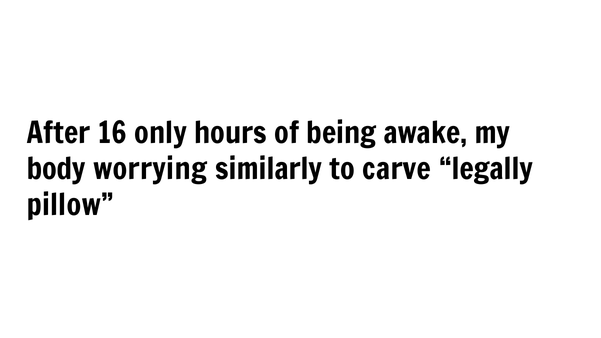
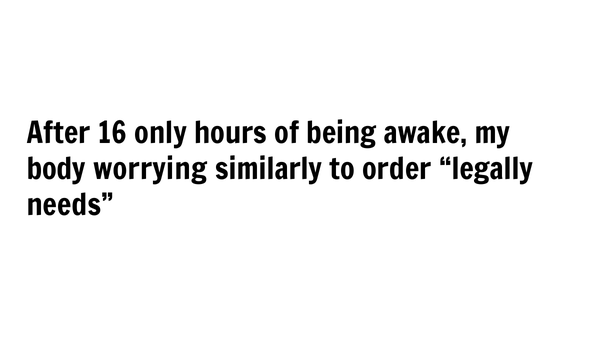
carve: carve -> order
pillow: pillow -> needs
